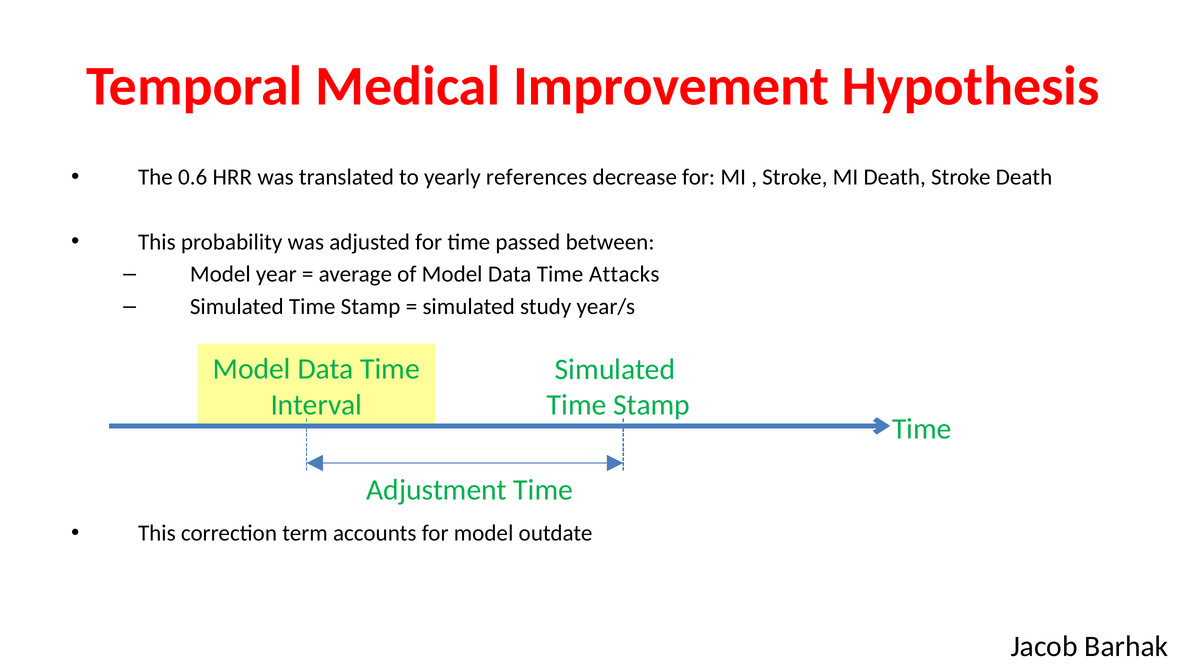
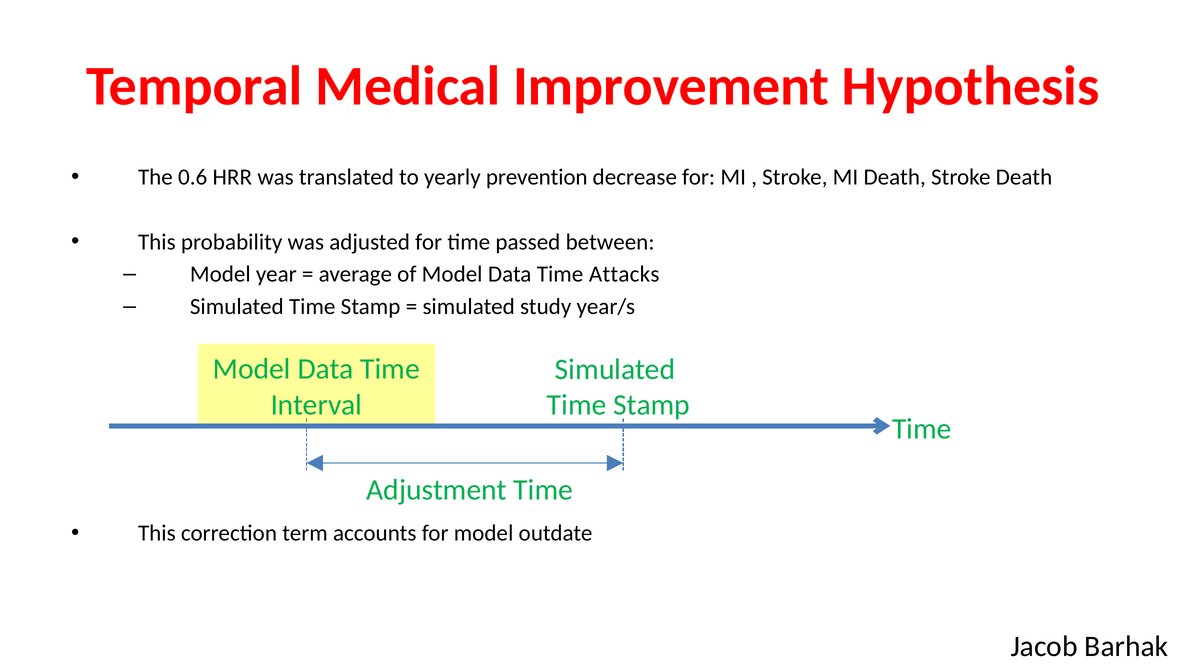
references: references -> prevention
